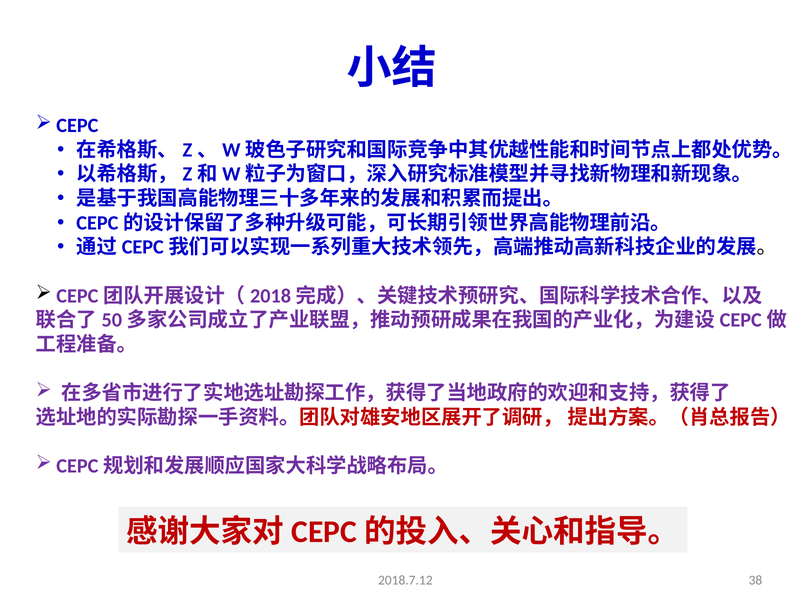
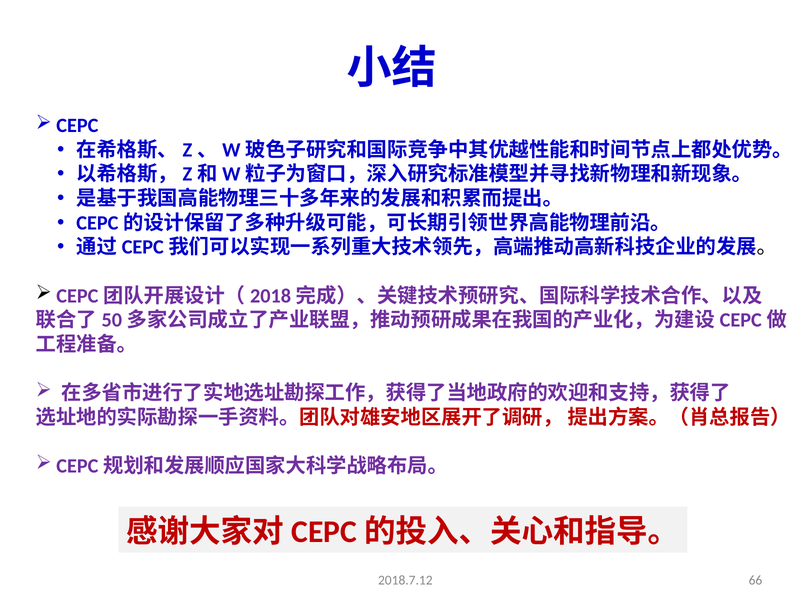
38: 38 -> 66
